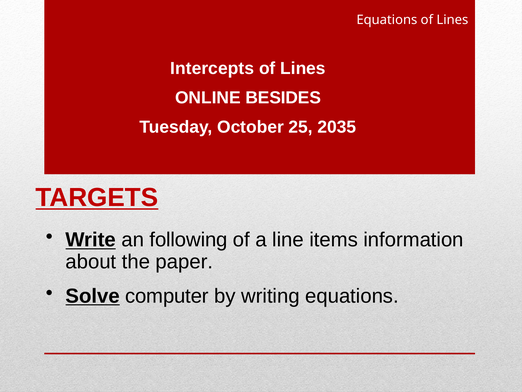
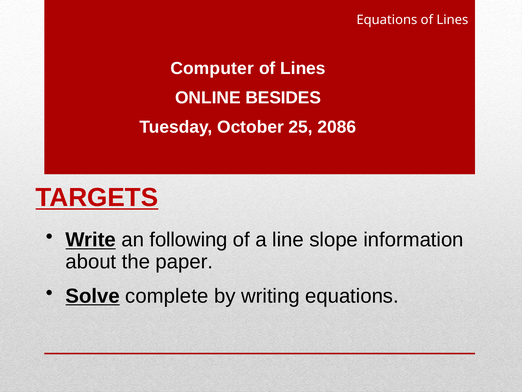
Intercepts: Intercepts -> Computer
2035: 2035 -> 2086
items: items -> slope
computer: computer -> complete
